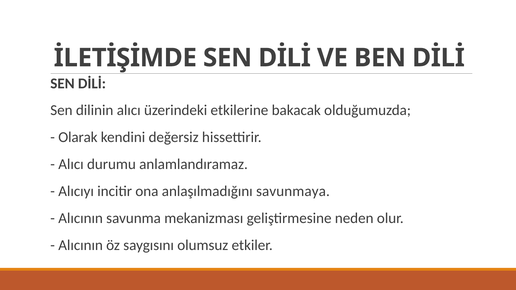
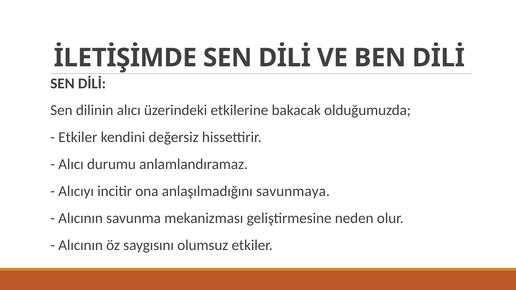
Olarak at (78, 137): Olarak -> Etkiler
